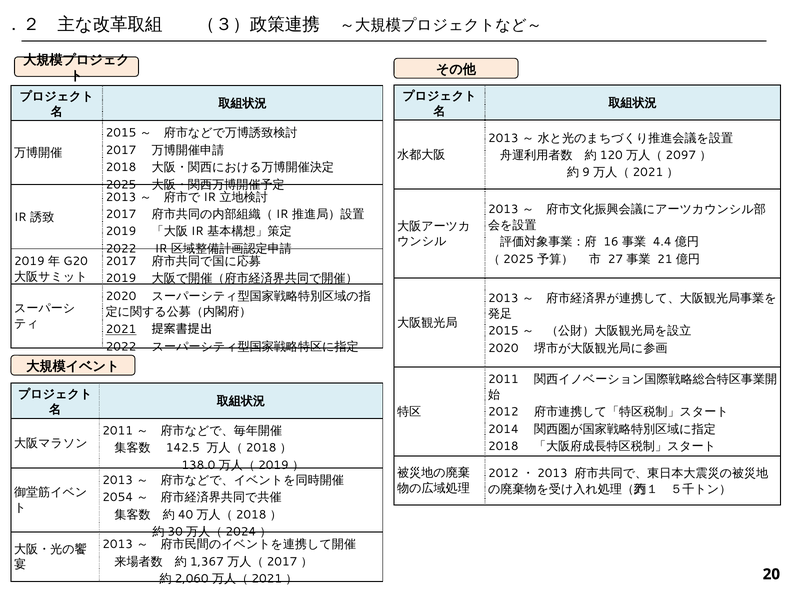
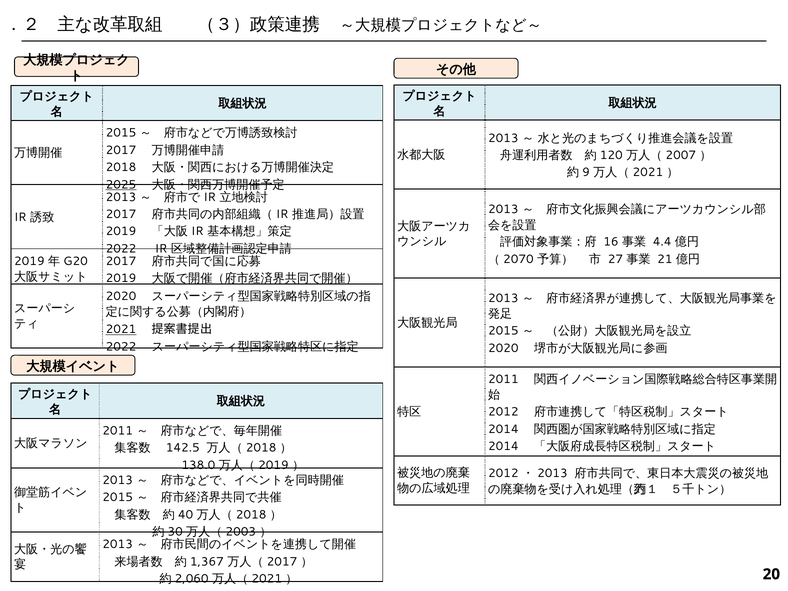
2097: 2097 -> 2007
2025 at (121, 185) underline: none -> present
2025 at (518, 259): 2025 -> 2070
2018 at (503, 446): 2018 -> 2014
2054 at (118, 498): 2054 -> 2015
2024: 2024 -> 2003
